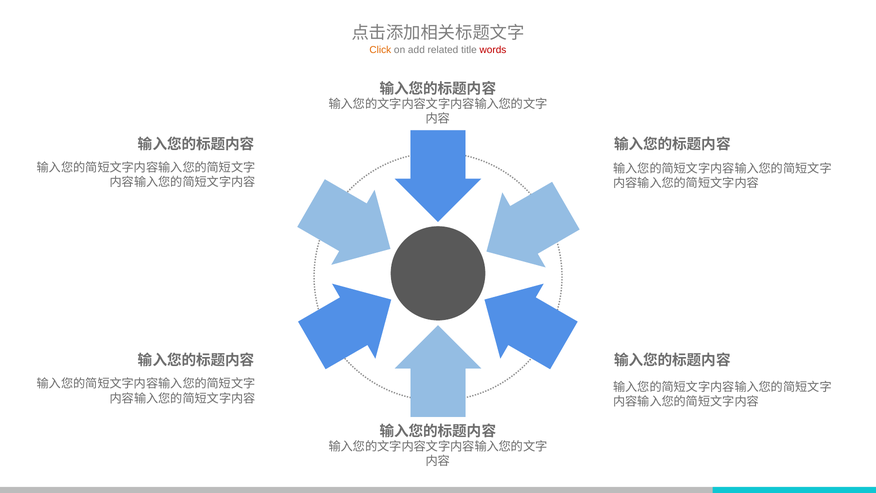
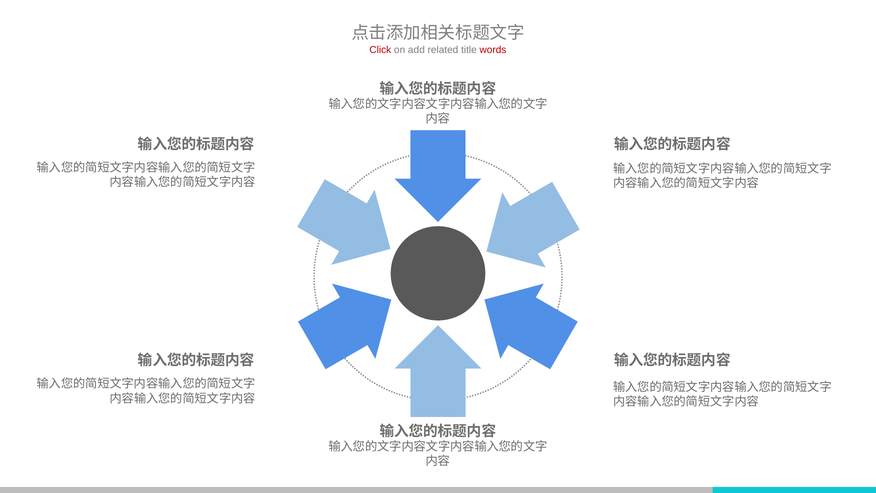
Click colour: orange -> red
